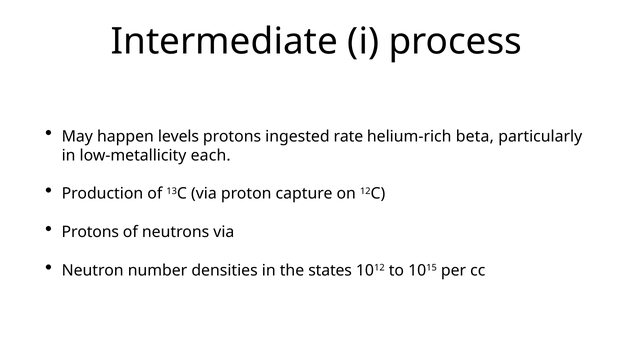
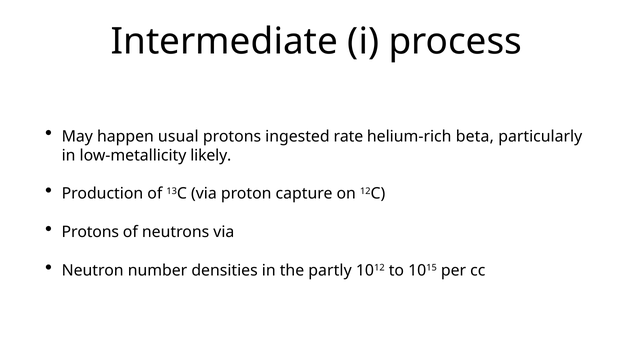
levels: levels -> usual
each: each -> likely
states: states -> partly
